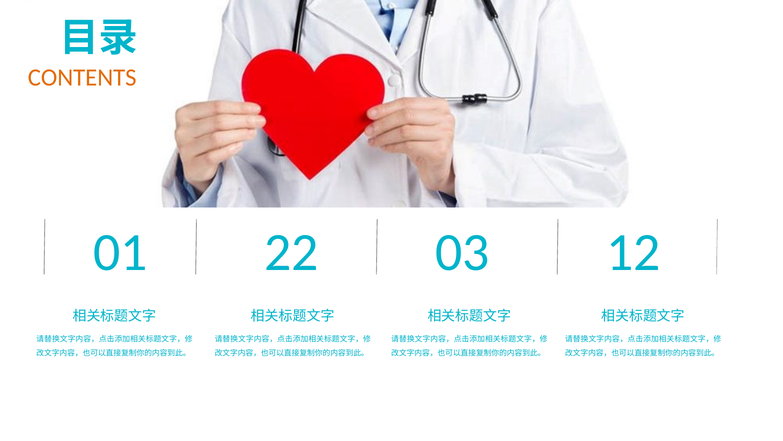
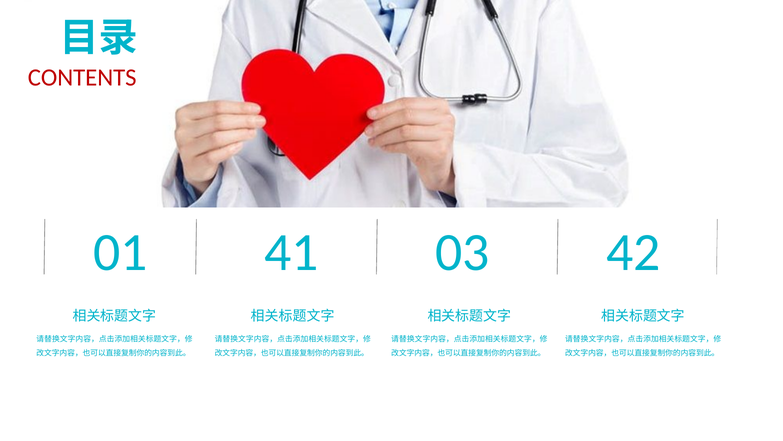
CONTENTS colour: orange -> red
22: 22 -> 41
12: 12 -> 42
